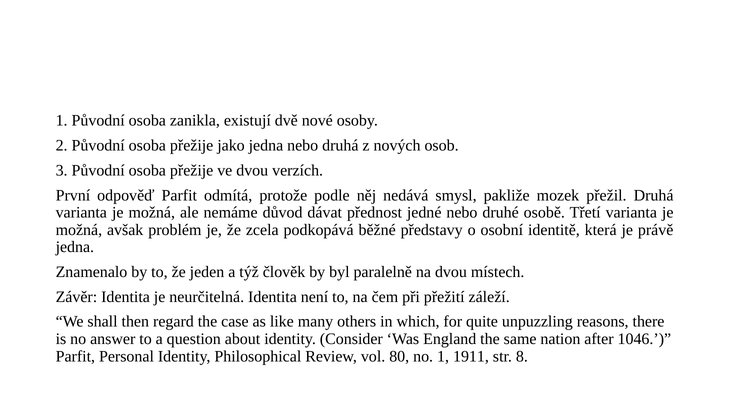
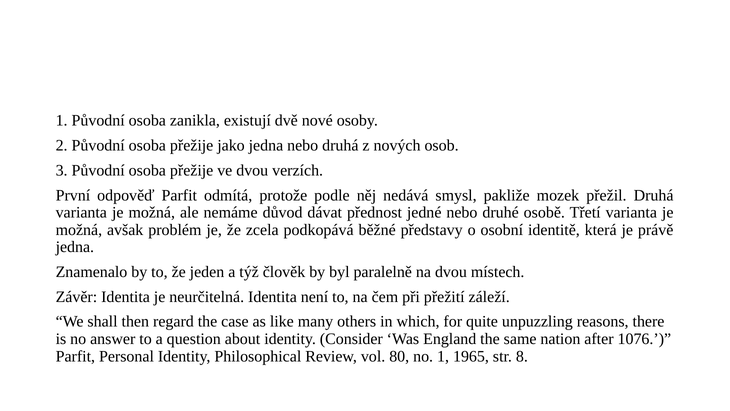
1046: 1046 -> 1076
1911: 1911 -> 1965
